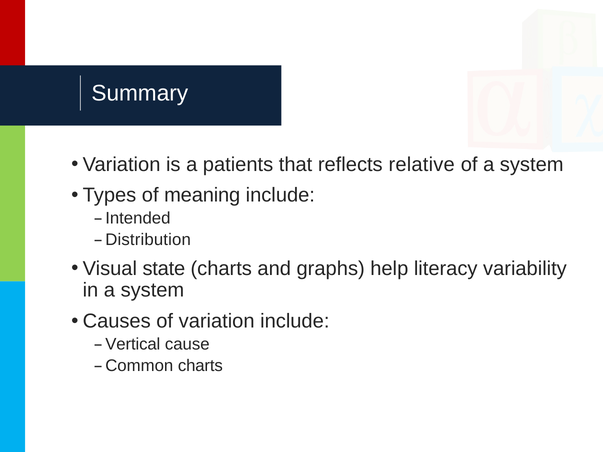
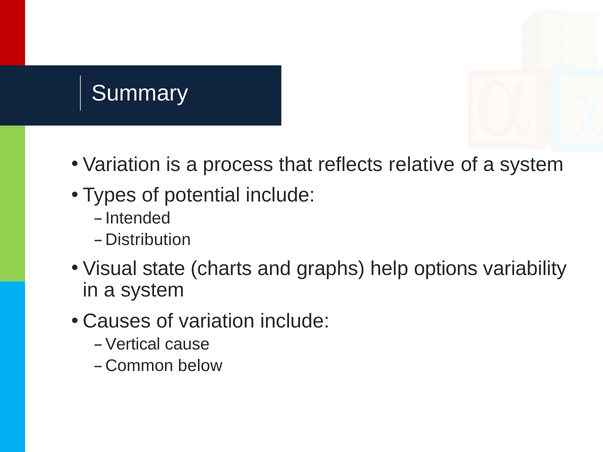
patients: patients -> process
meaning: meaning -> potential
literacy: literacy -> options
Common charts: charts -> below
